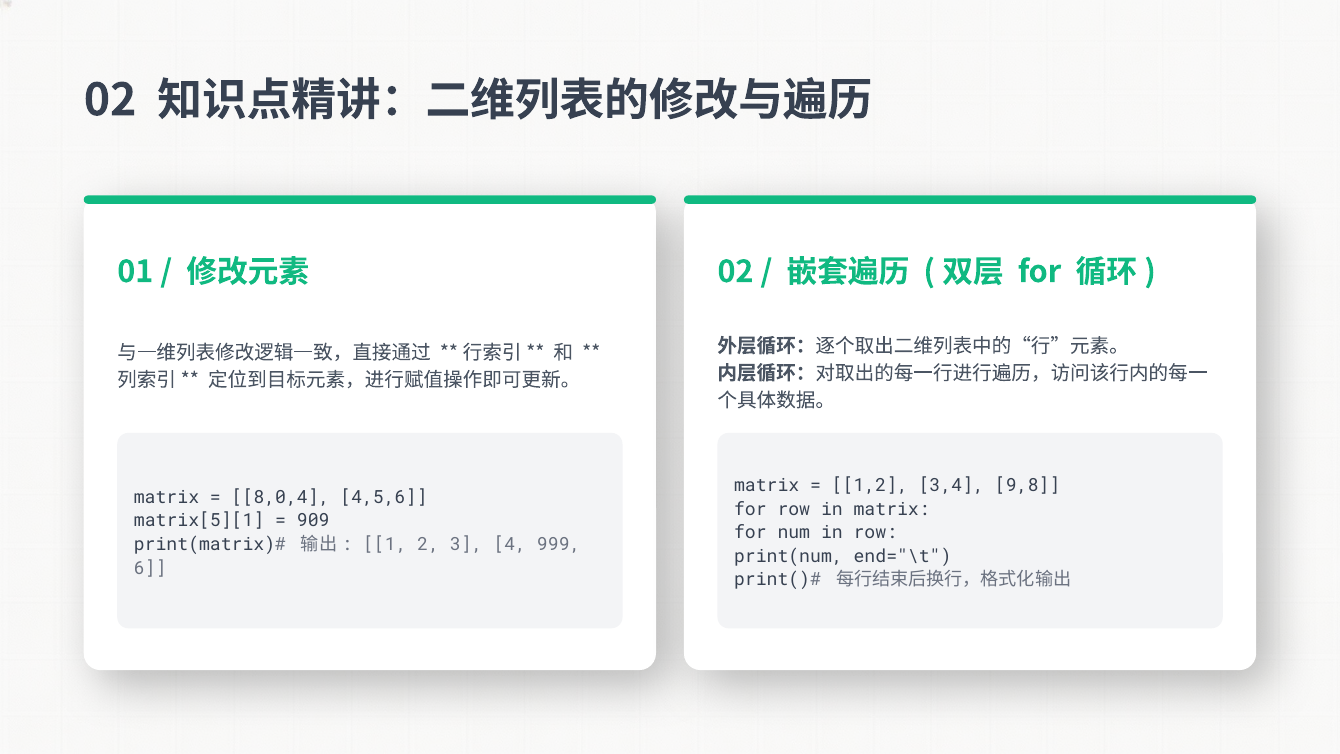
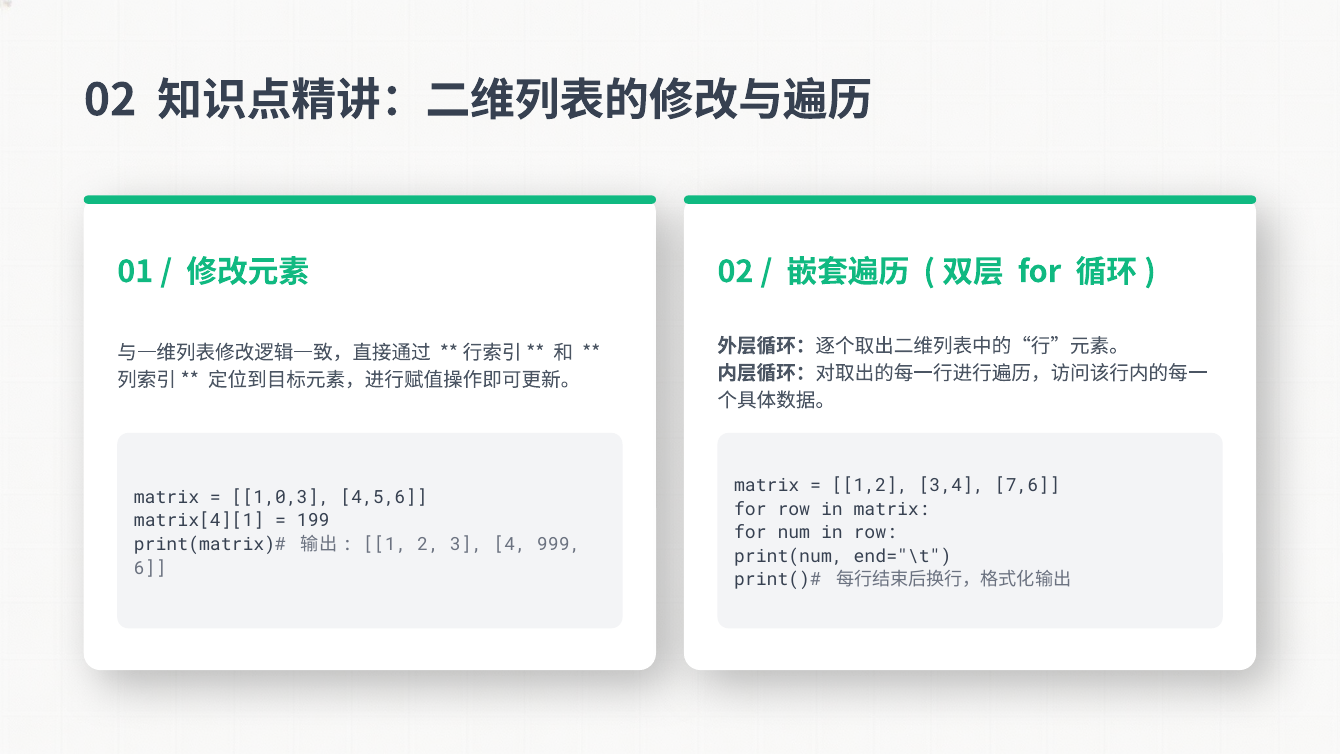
9,8: 9,8 -> 7,6
8,0,4: 8,0,4 -> 1,0,3
matrix[5][1: matrix[5][1 -> matrix[4][1
909: 909 -> 199
